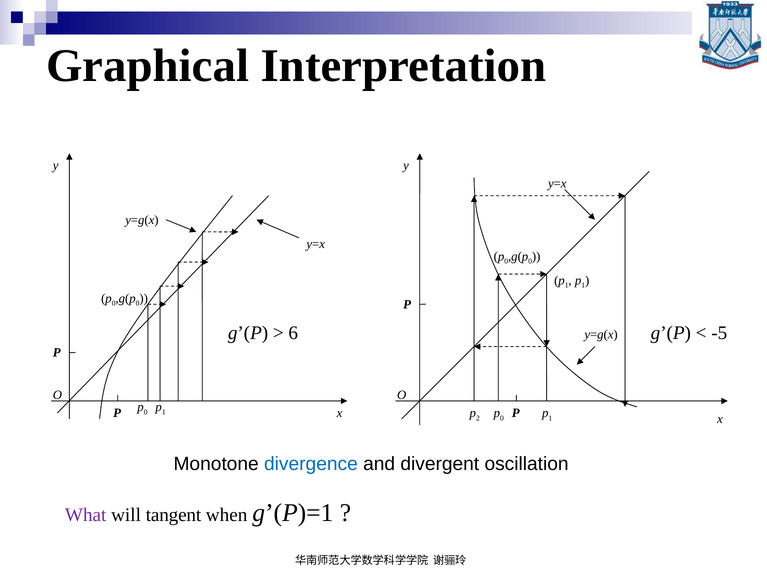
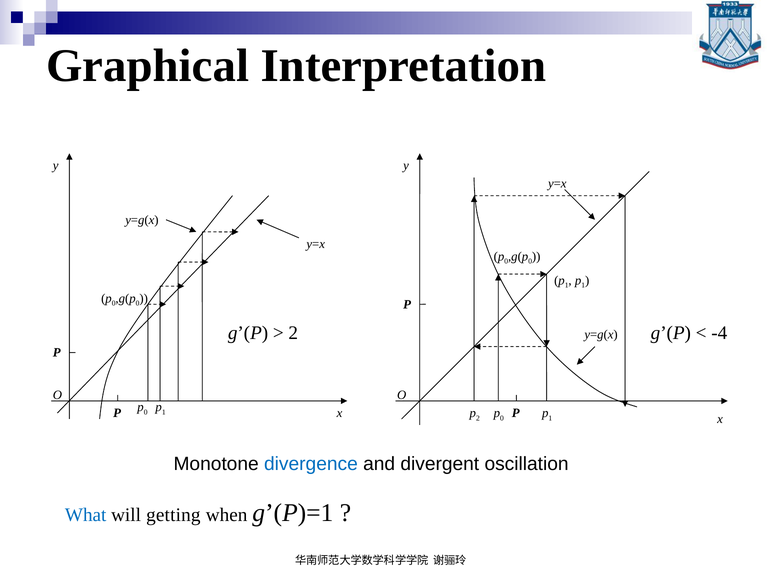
6 at (293, 333): 6 -> 2
-5: -5 -> -4
What colour: purple -> blue
tangent: tangent -> getting
